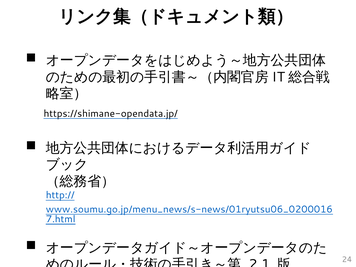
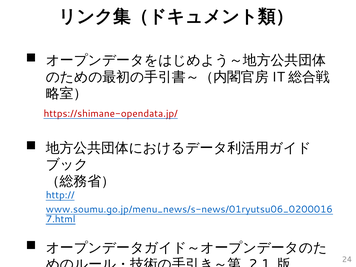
https://shimane-opendata.jp/ colour: black -> red
